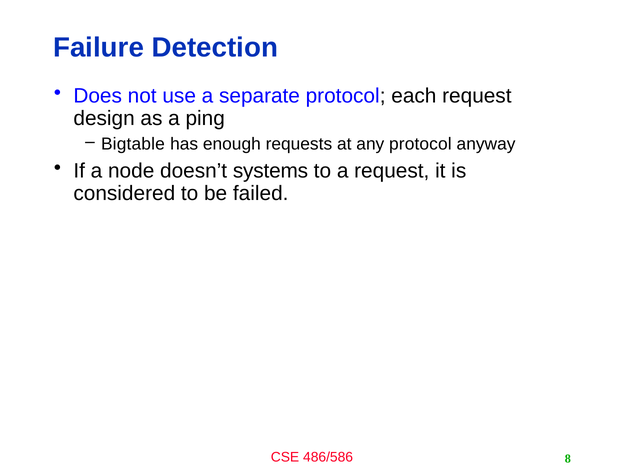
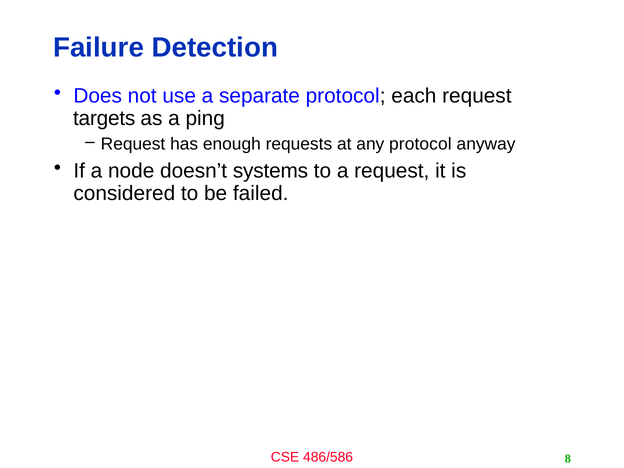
design: design -> targets
Bigtable at (133, 144): Bigtable -> Request
